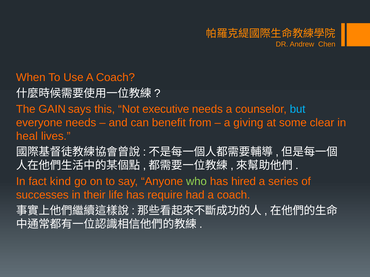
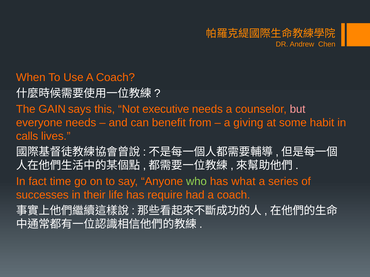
but colour: light blue -> pink
clear: clear -> habit
heal: heal -> calls
kind: kind -> time
hired: hired -> what
